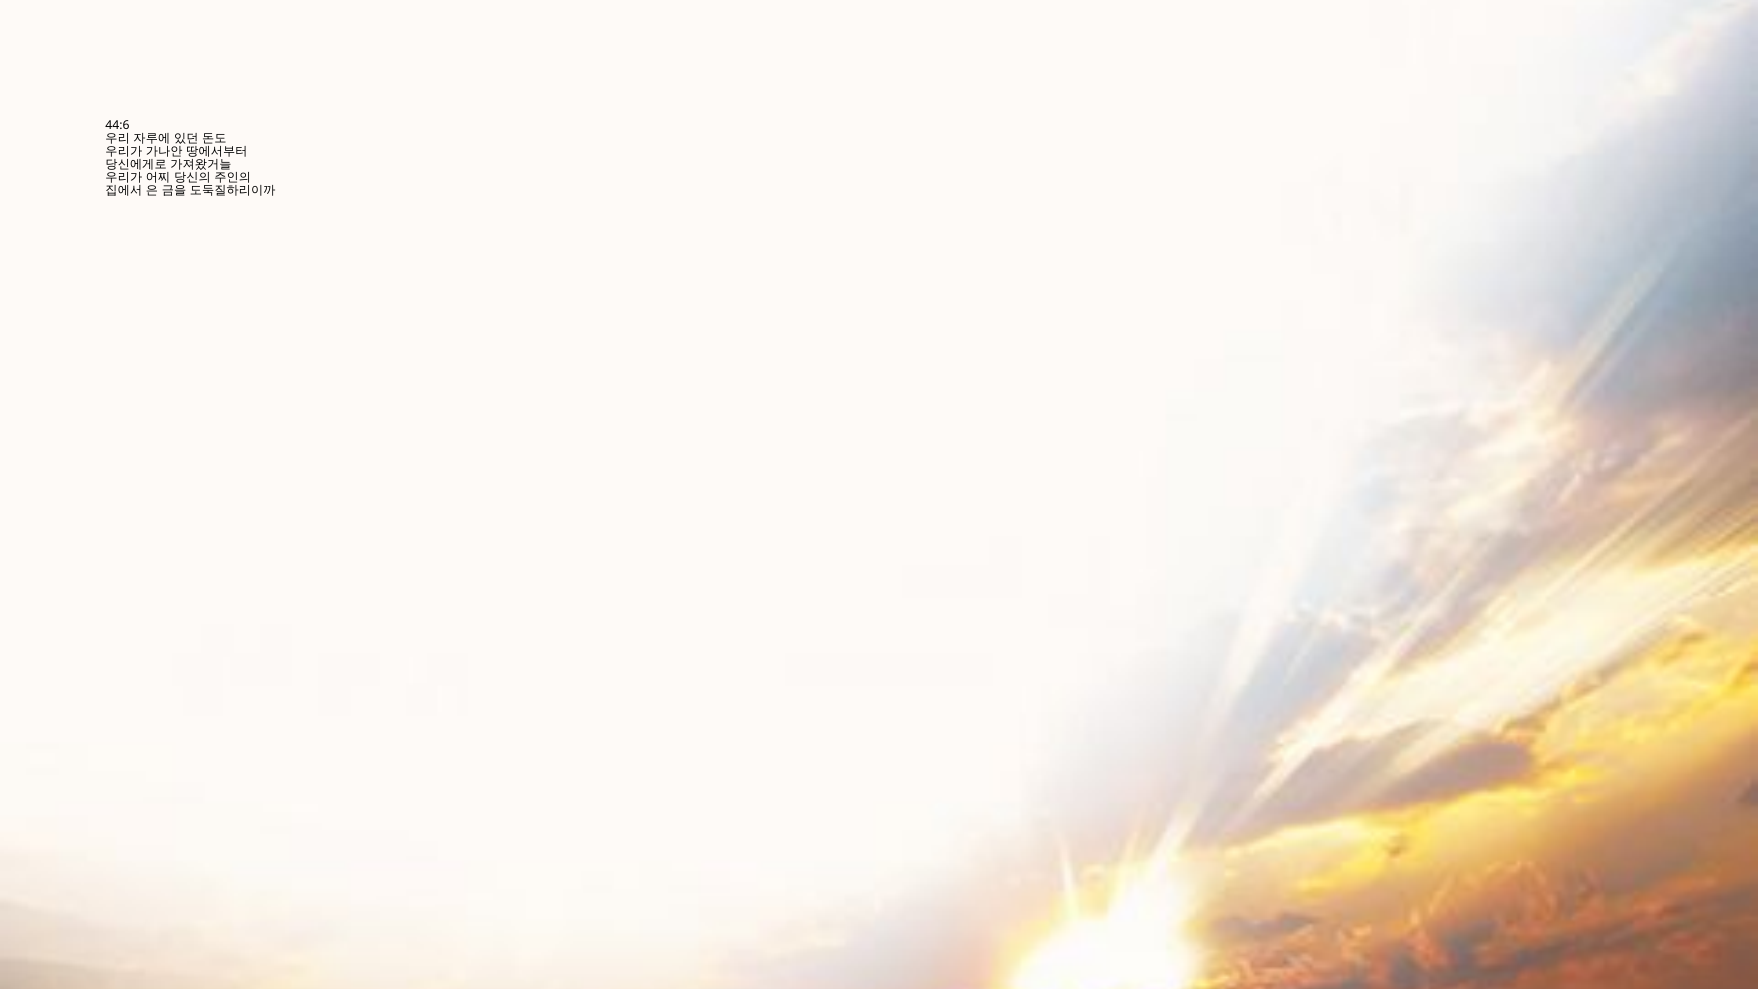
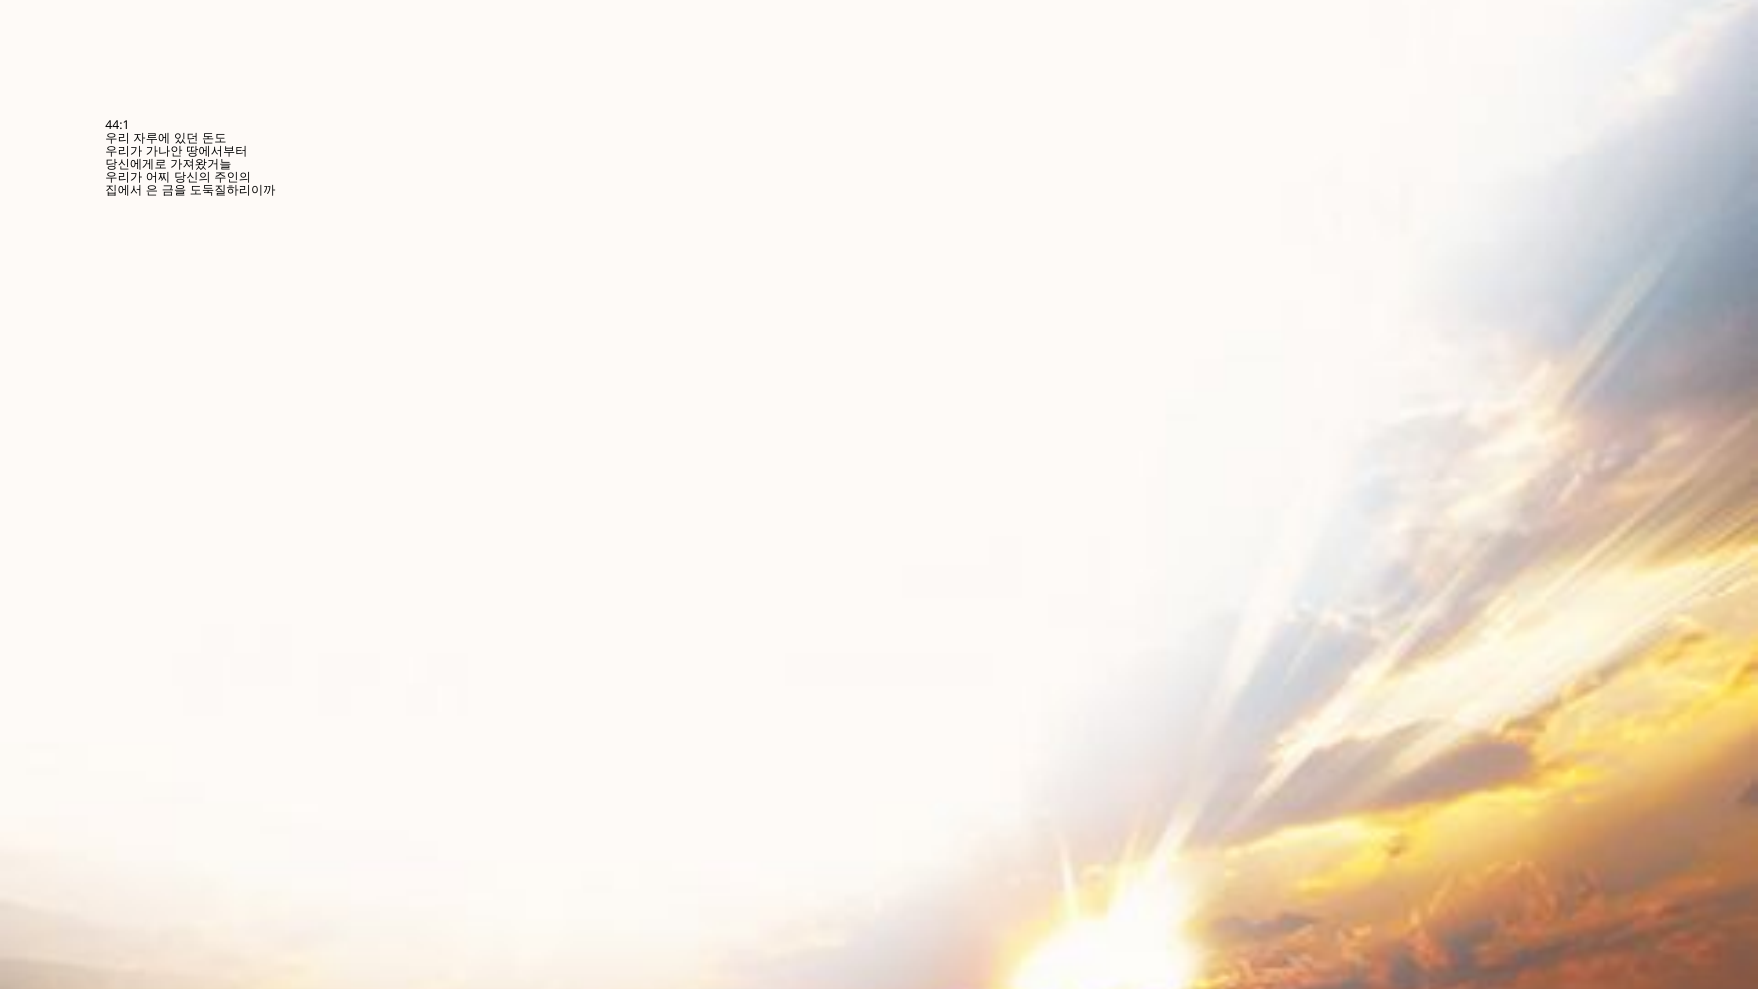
44:6: 44:6 -> 44:1
